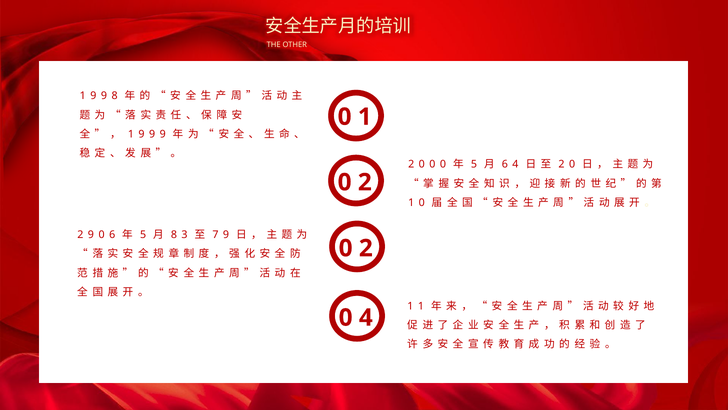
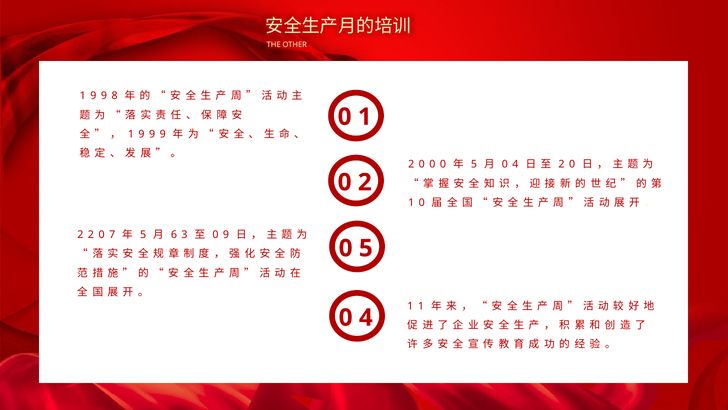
6 at (505, 164): 6 -> 0
2 9: 9 -> 2
0 6: 6 -> 7
8 at (174, 234): 8 -> 6
7 at (215, 234): 7 -> 0
2 at (366, 248): 2 -> 5
